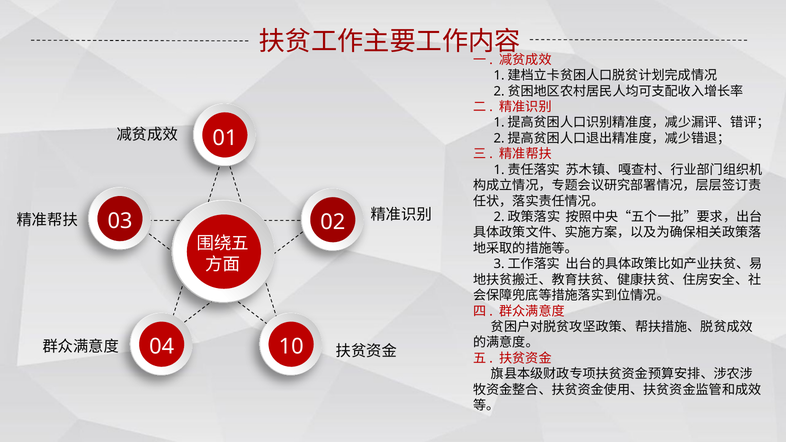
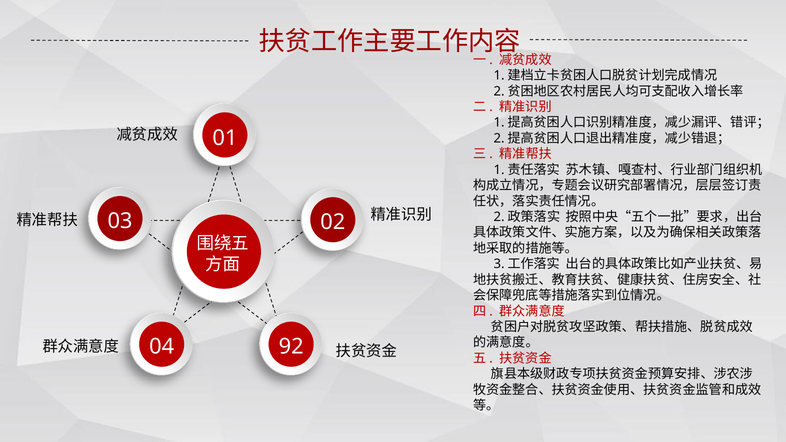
10: 10 -> 92
